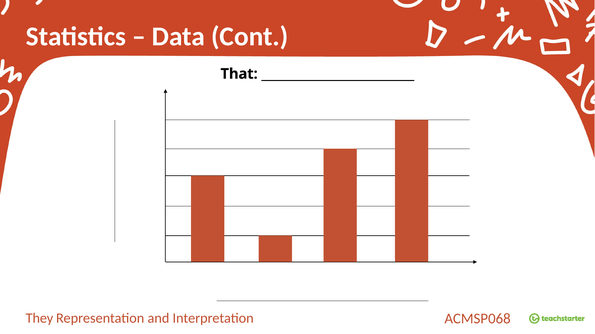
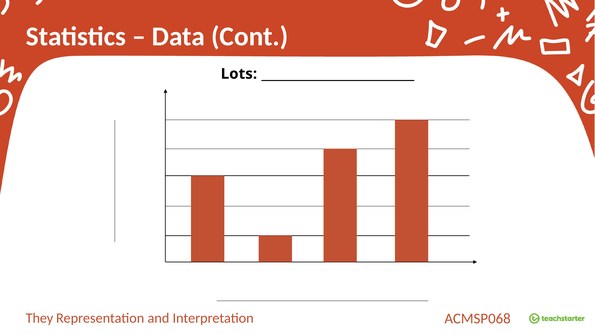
That: That -> Lots
